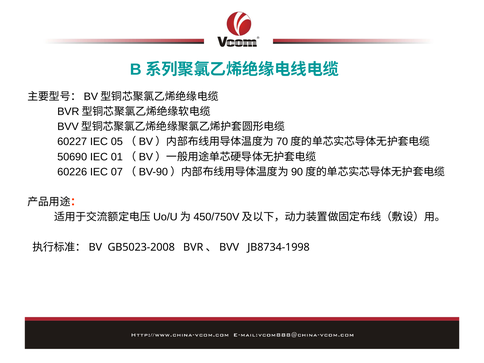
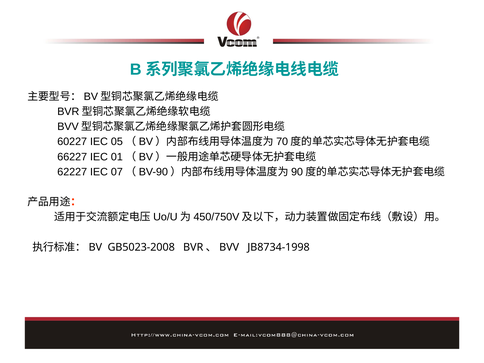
50690: 50690 -> 66227
60226: 60226 -> 62227
